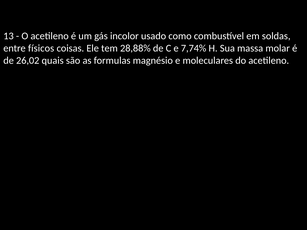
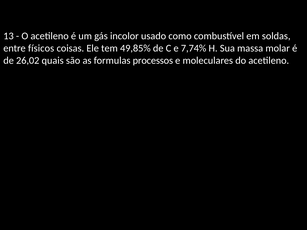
28,88%: 28,88% -> 49,85%
magnésio: magnésio -> processos
